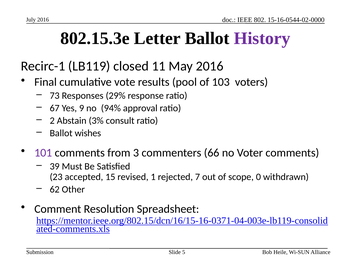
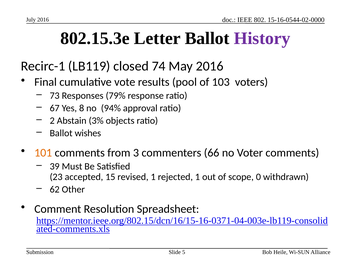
11: 11 -> 74
29%: 29% -> 79%
9: 9 -> 8
consult: consult -> objects
101 colour: purple -> orange
rejected 7: 7 -> 1
